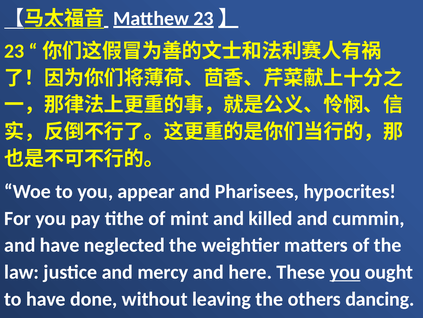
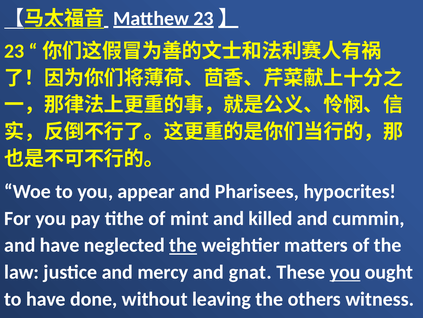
the at (183, 245) underline: none -> present
here: here -> gnat
dancing: dancing -> witness
